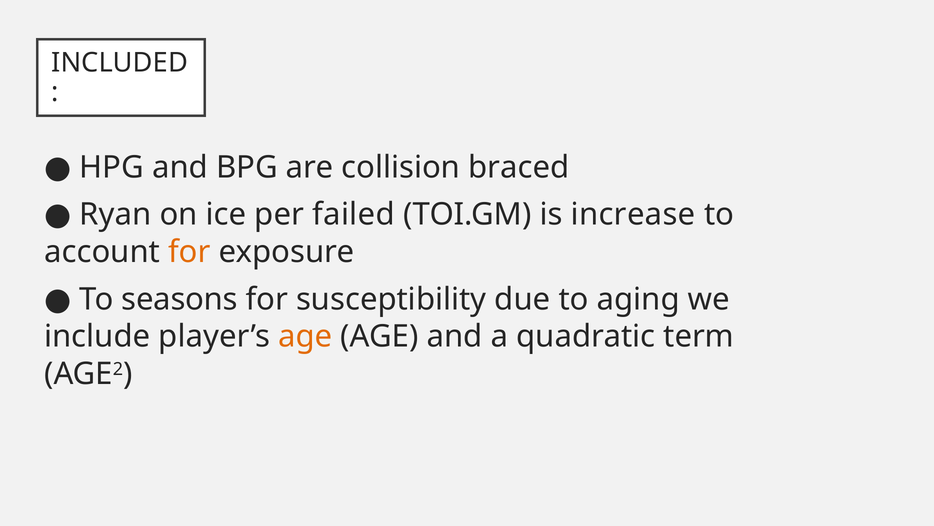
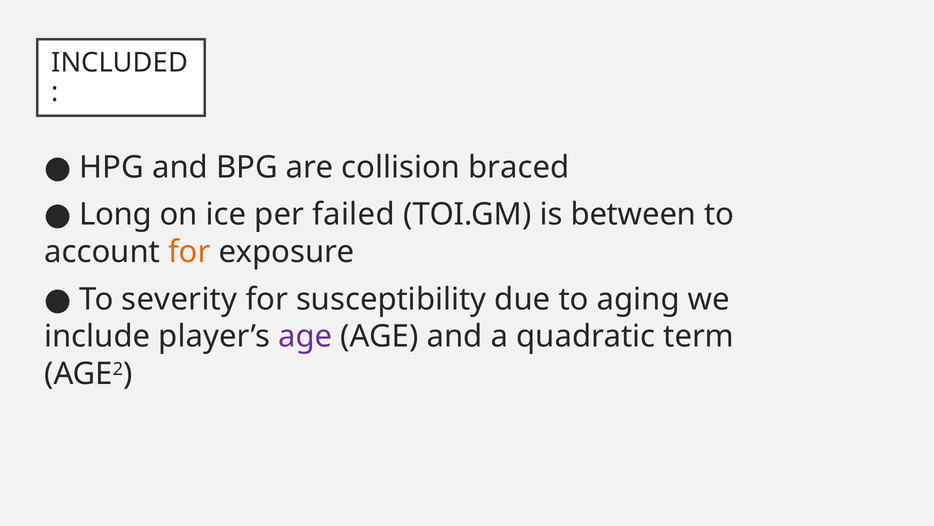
Ryan: Ryan -> Long
increase: increase -> between
seasons: seasons -> severity
age at (305, 336) colour: orange -> purple
